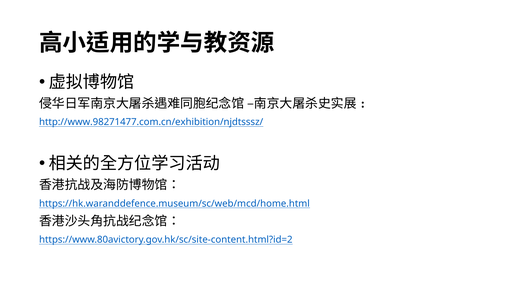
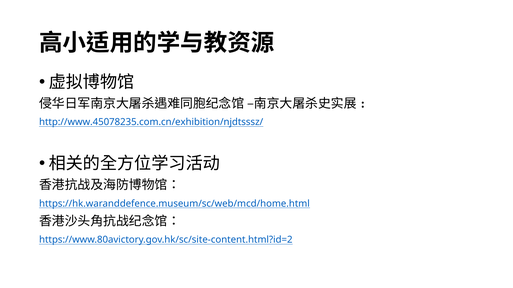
http://www.98271477.com.cn/exhibition/njdtsssz/: http://www.98271477.com.cn/exhibition/njdtsssz/ -> http://www.45078235.com.cn/exhibition/njdtsssz/
